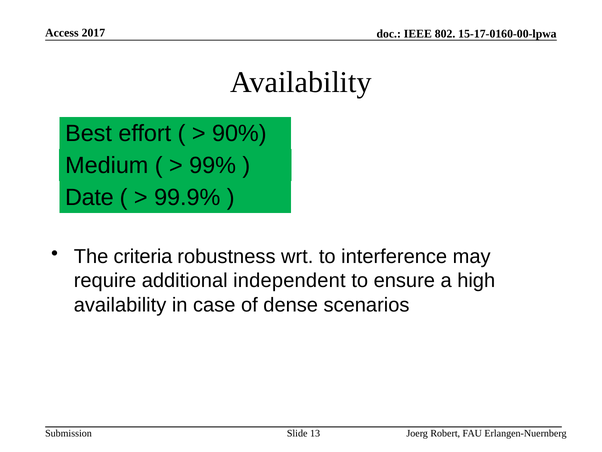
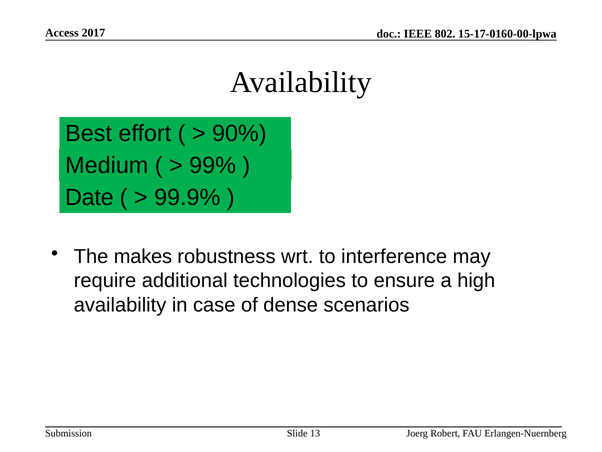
criteria: criteria -> makes
independent: independent -> technologies
